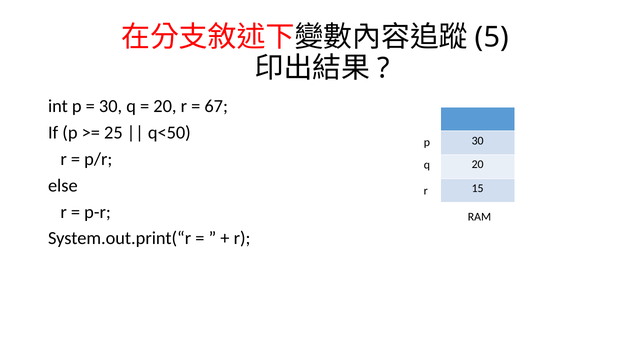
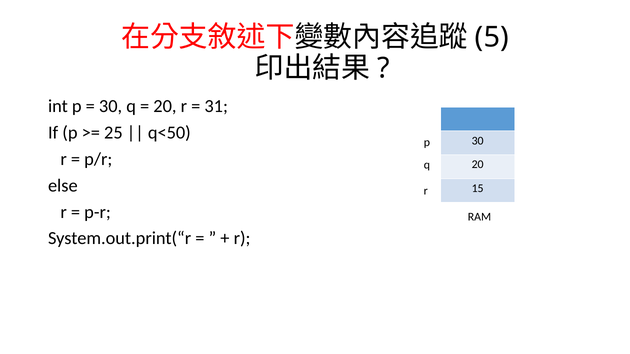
67: 67 -> 31
